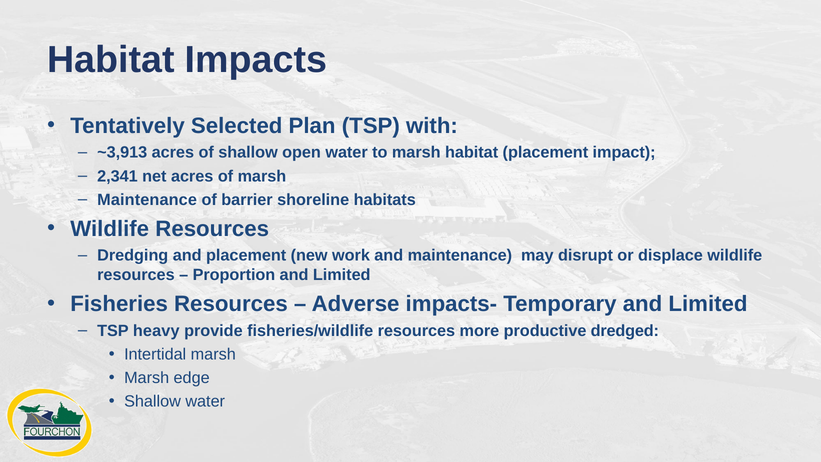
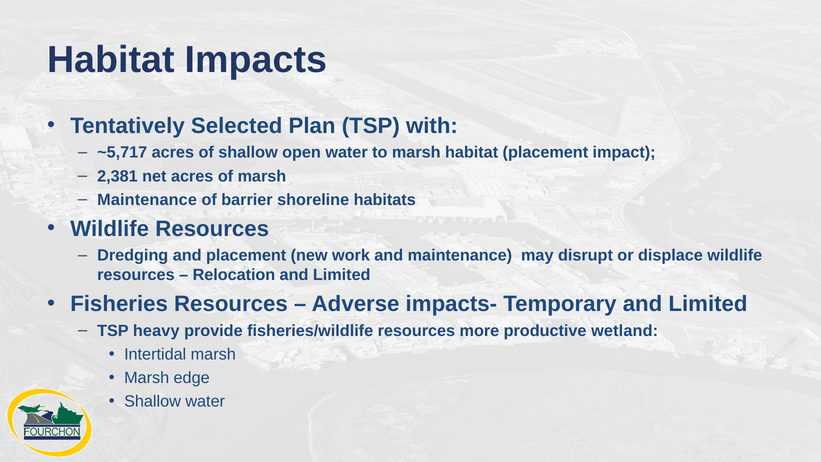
~3,913: ~3,913 -> ~5,717
2,341: 2,341 -> 2,381
Proportion: Proportion -> Relocation
dredged: dredged -> wetland
